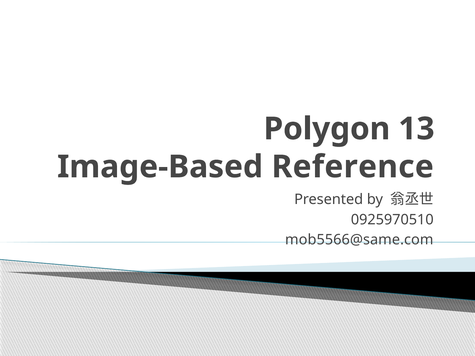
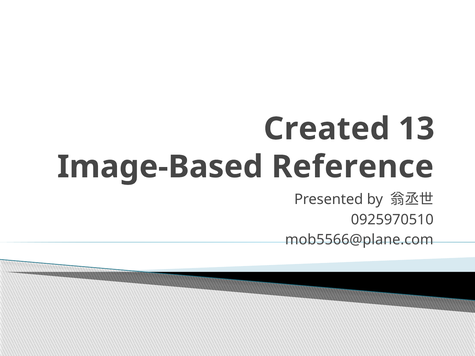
Polygon: Polygon -> Created
mob5566@same.com: mob5566@same.com -> mob5566@plane.com
